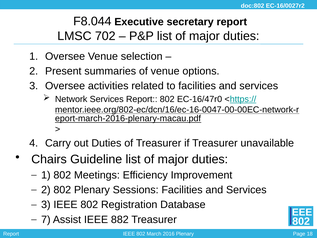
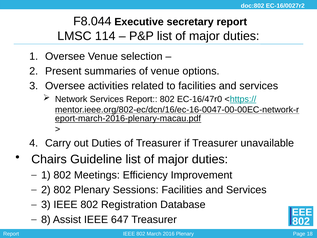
702: 702 -> 114
7: 7 -> 8
882: 882 -> 647
